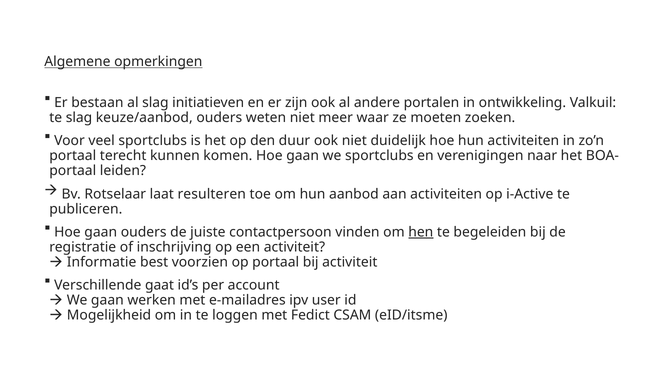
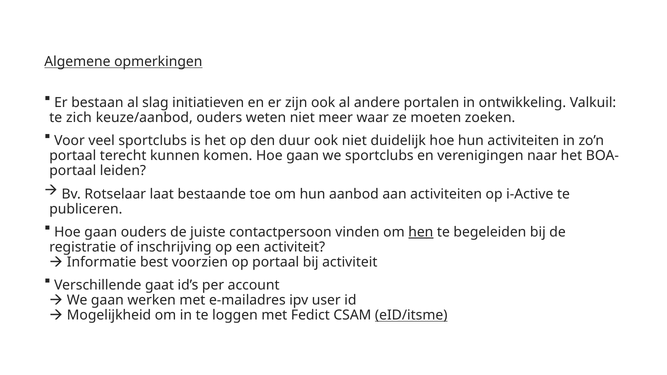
te slag: slag -> zich
resulteren: resulteren -> bestaande
eID/itsme underline: none -> present
